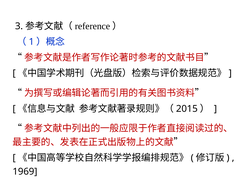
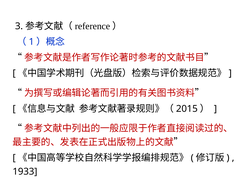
1969: 1969 -> 1933
